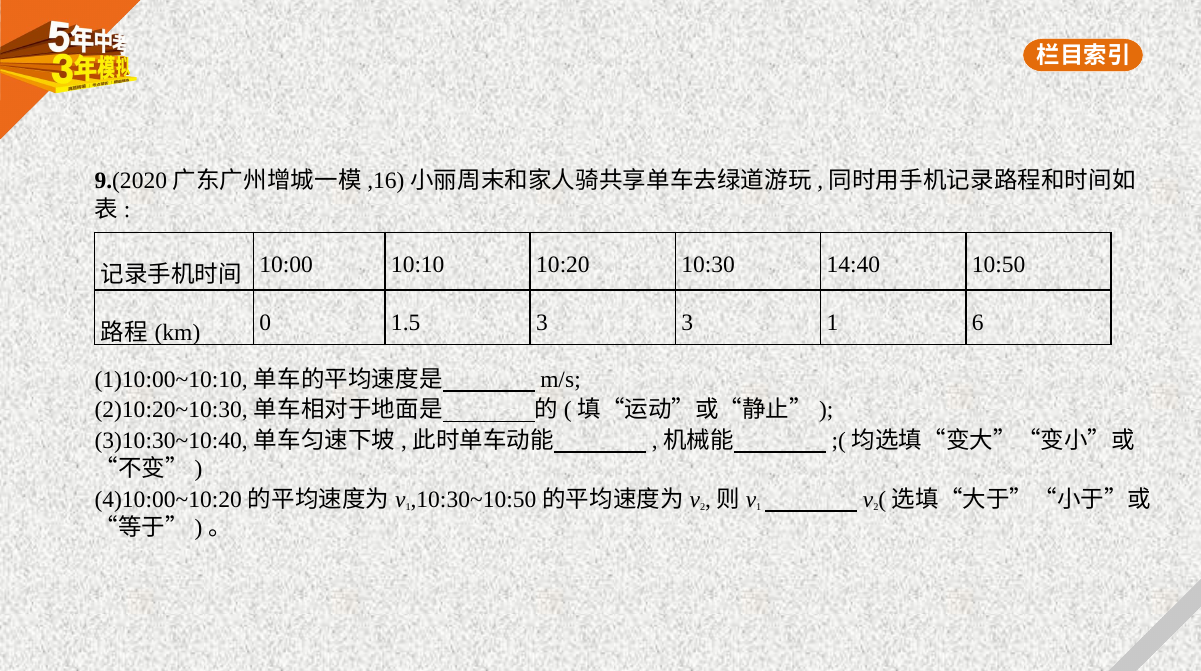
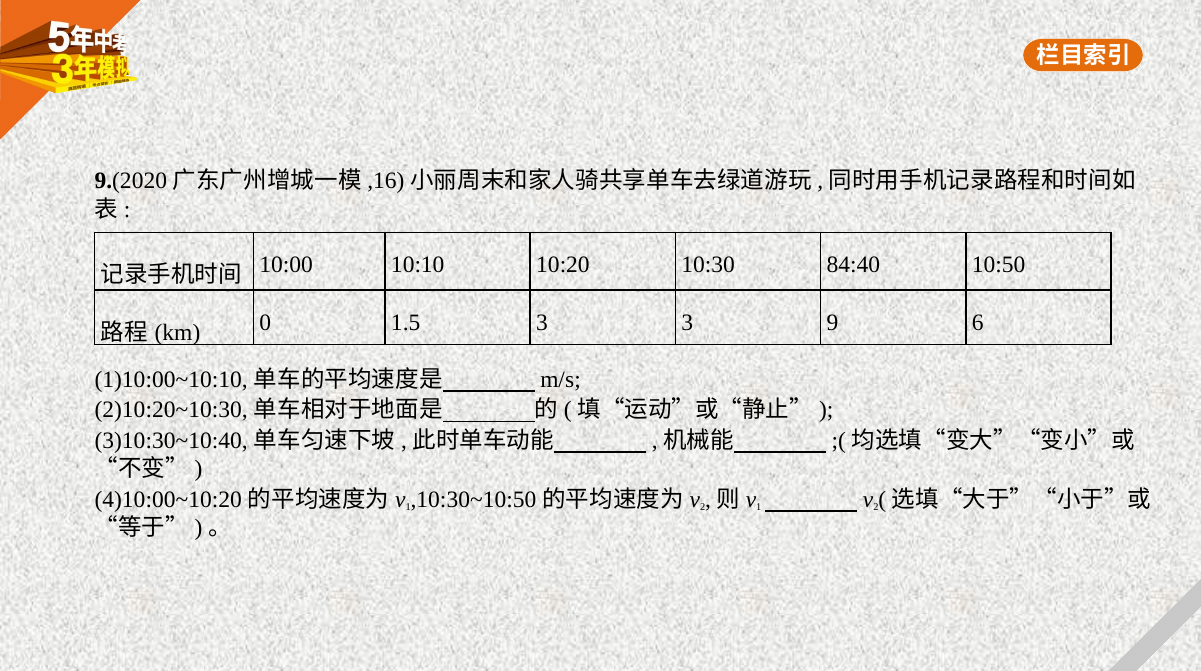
14:40: 14:40 -> 84:40
3 1: 1 -> 9
